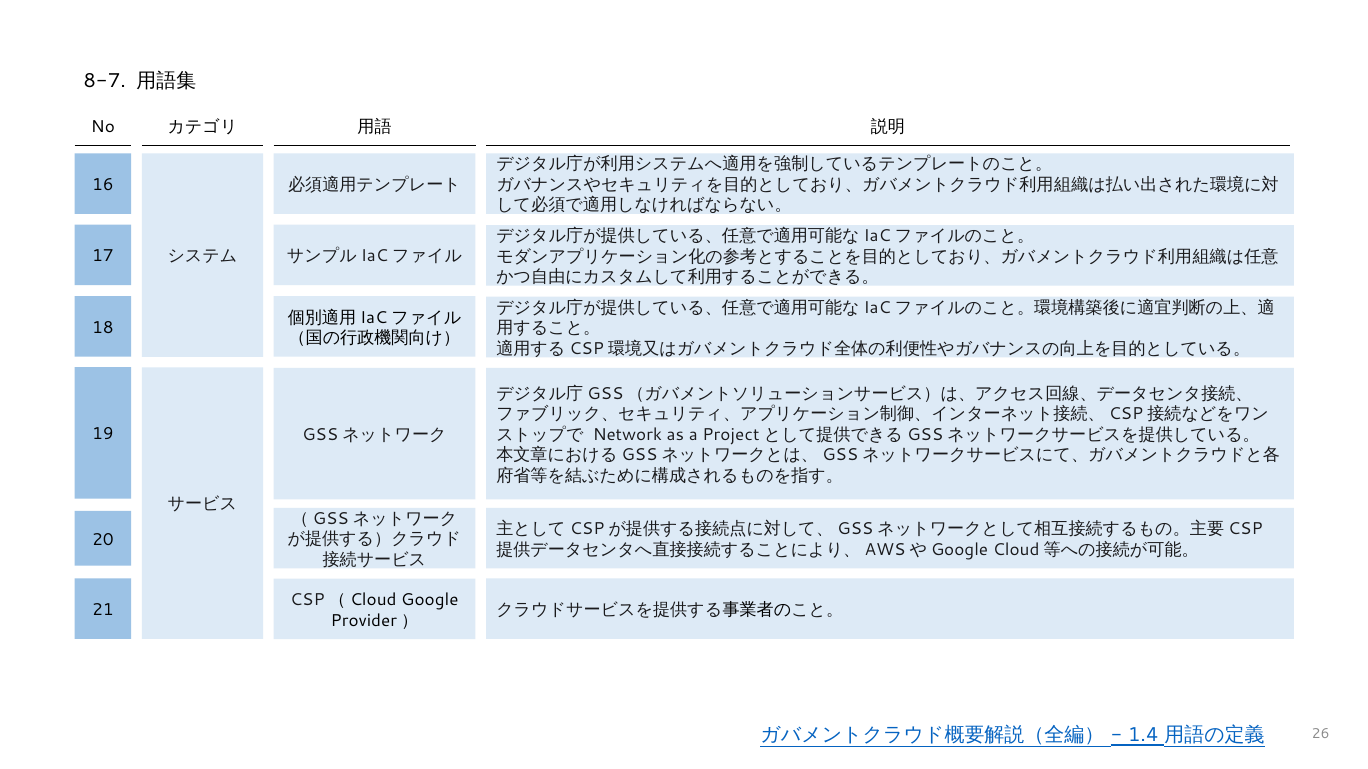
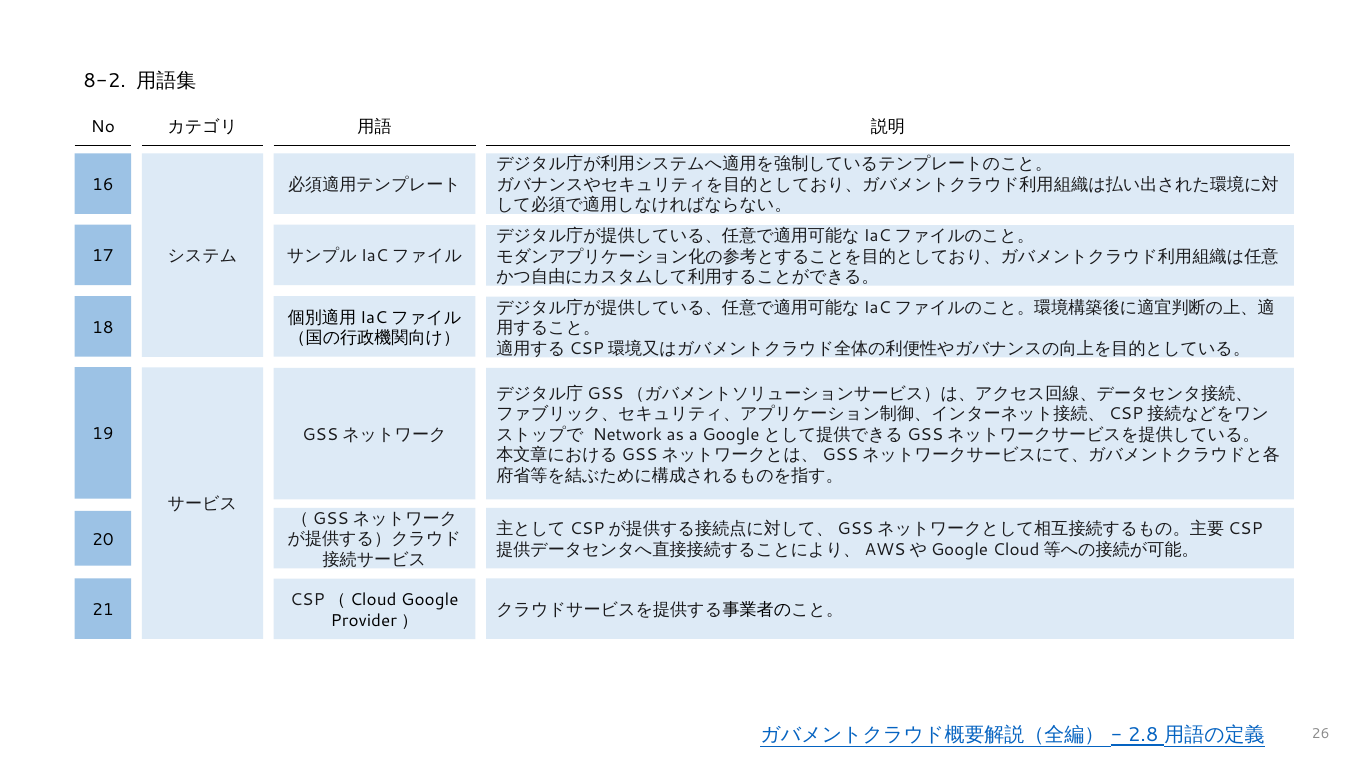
8-7: 8-7 -> 8-2
a Project: Project -> Google
1.4: 1.4 -> 2.8
